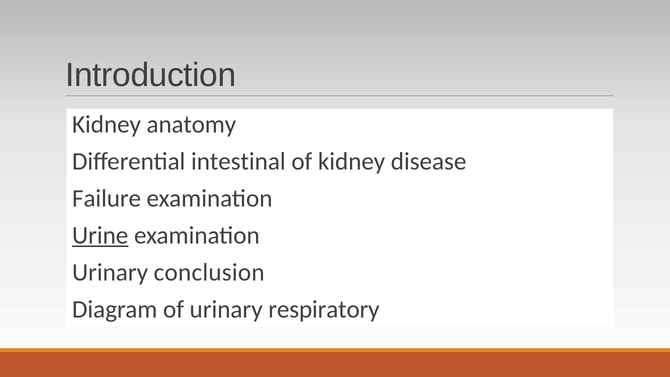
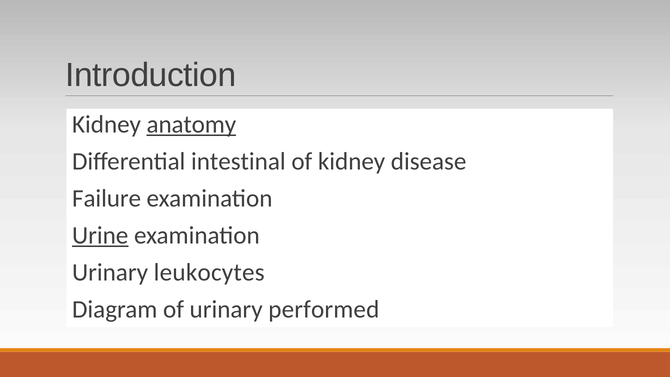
anatomy underline: none -> present
conclusion: conclusion -> leukocytes
respiratory: respiratory -> performed
